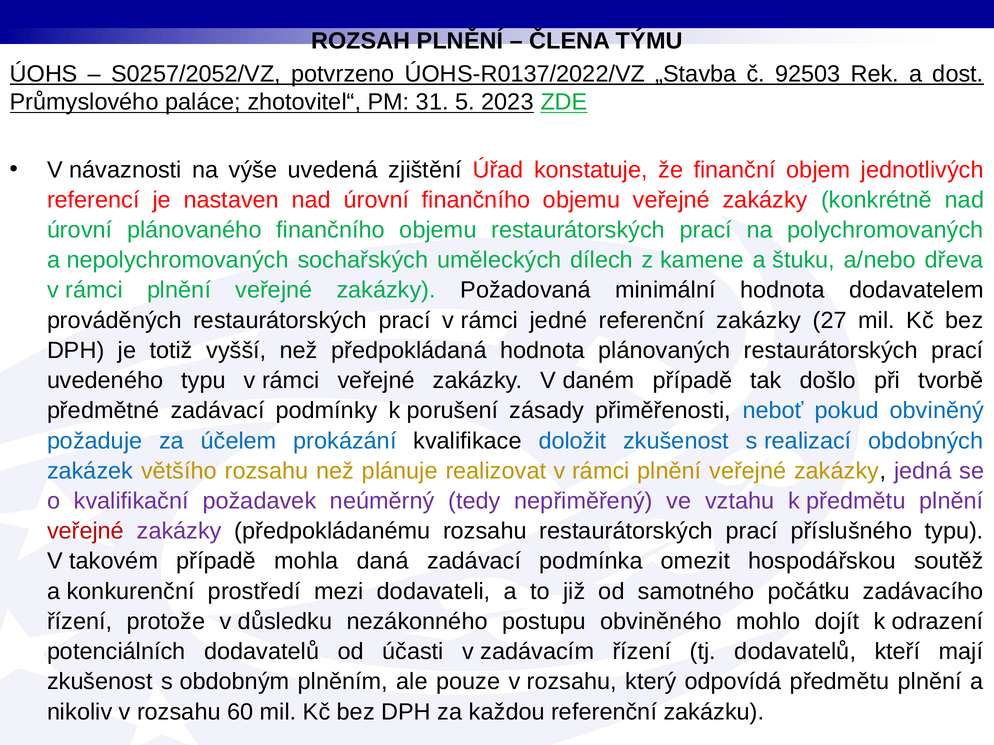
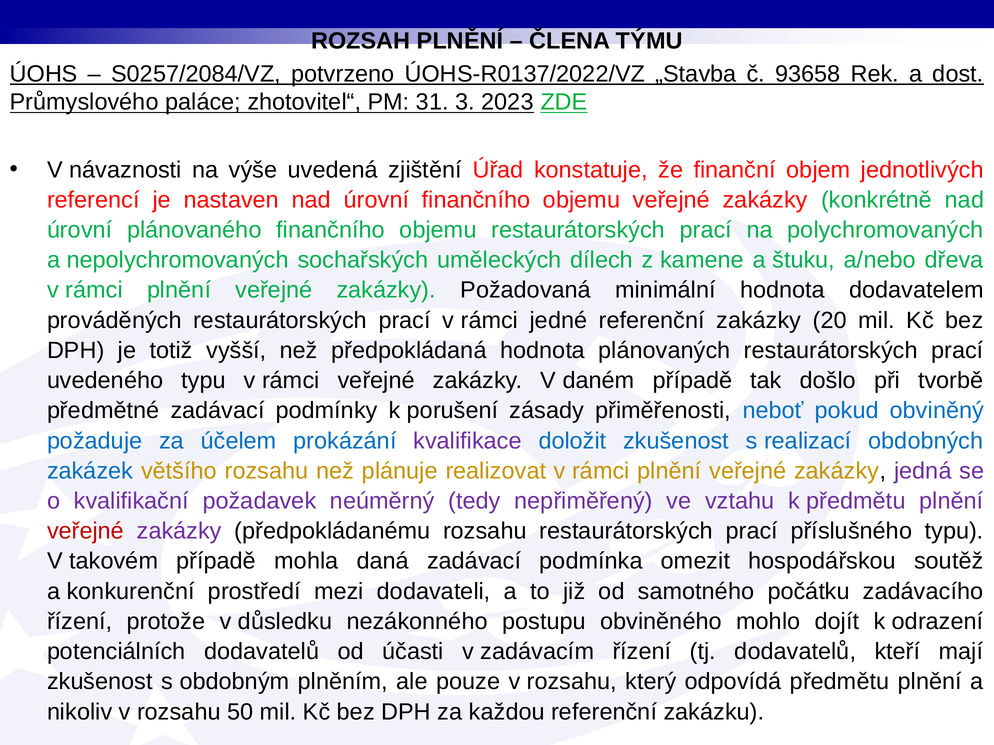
S0257/2052/VZ: S0257/2052/VZ -> S0257/2084/VZ
92503: 92503 -> 93658
5: 5 -> 3
27: 27 -> 20
kvalifikace colour: black -> purple
60: 60 -> 50
